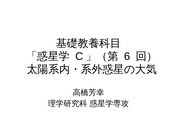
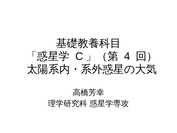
6: 6 -> 4
